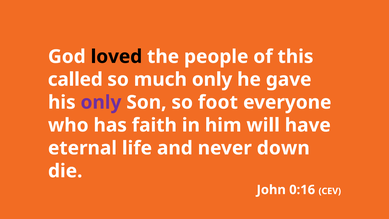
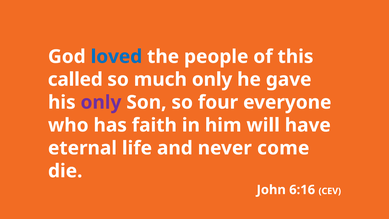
loved colour: black -> blue
foot: foot -> four
down: down -> come
0:16: 0:16 -> 6:16
